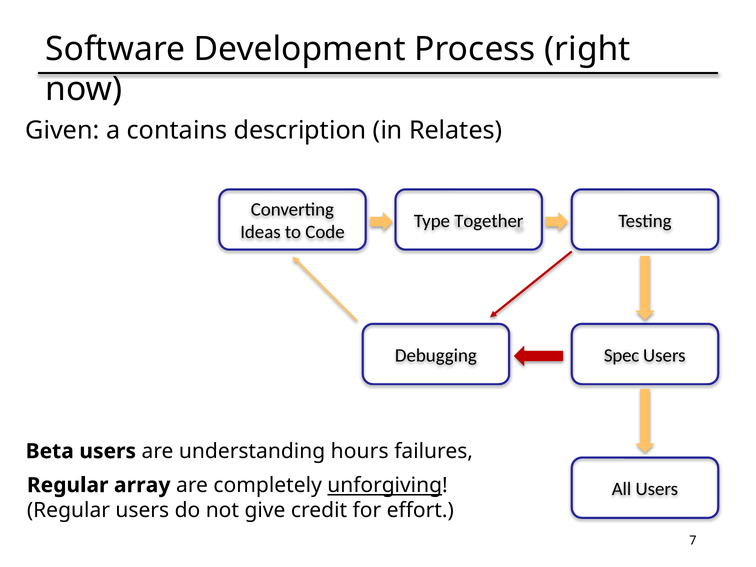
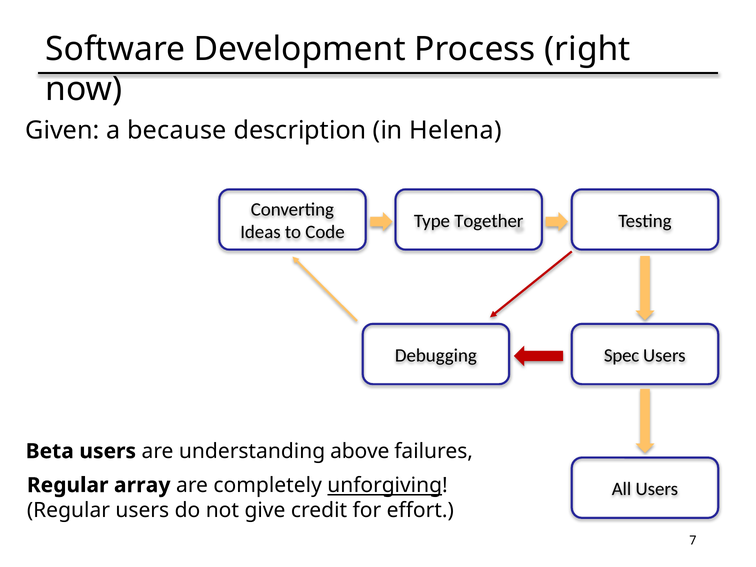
contains: contains -> because
Relates: Relates -> Helena
hours: hours -> above
